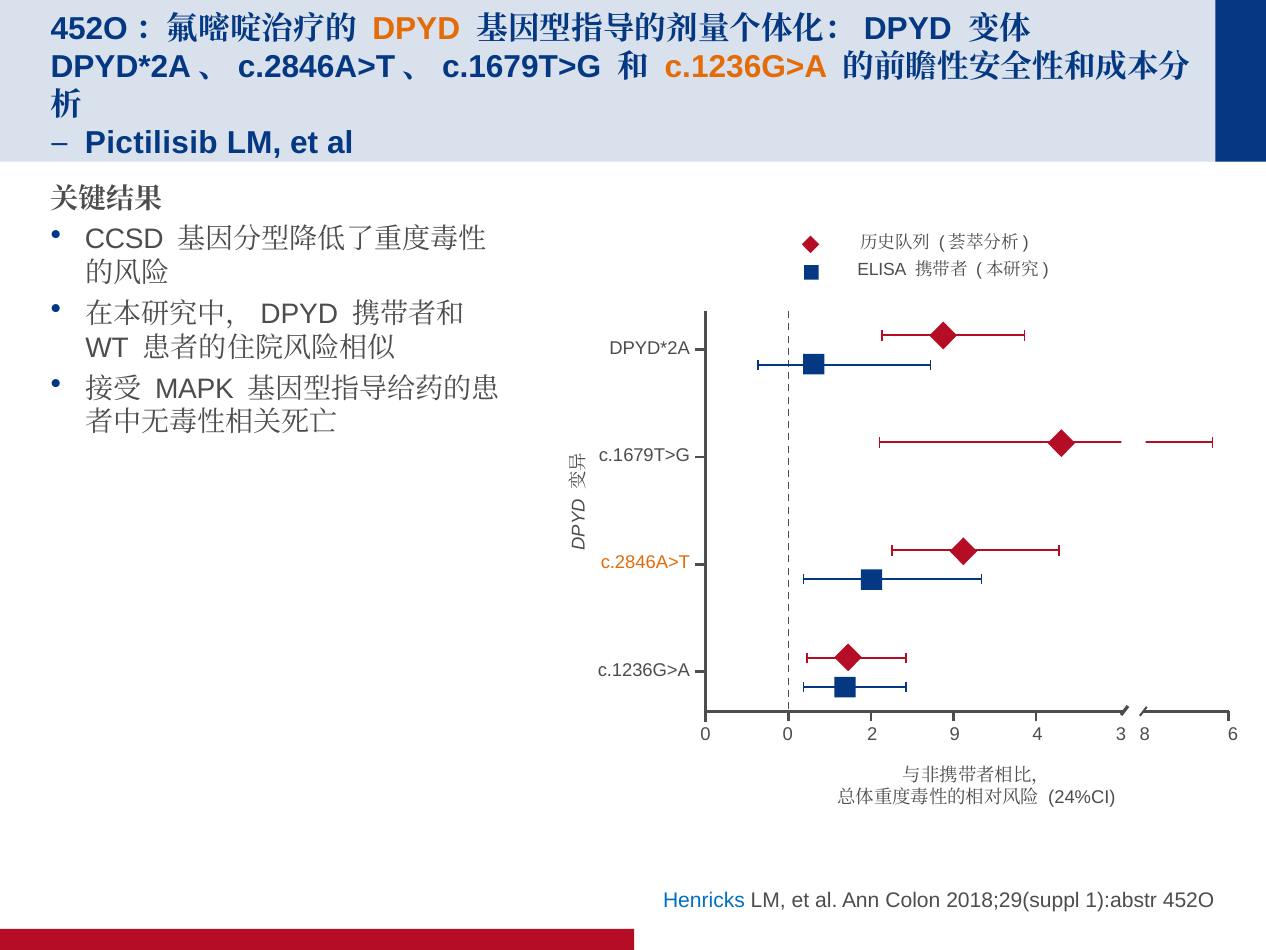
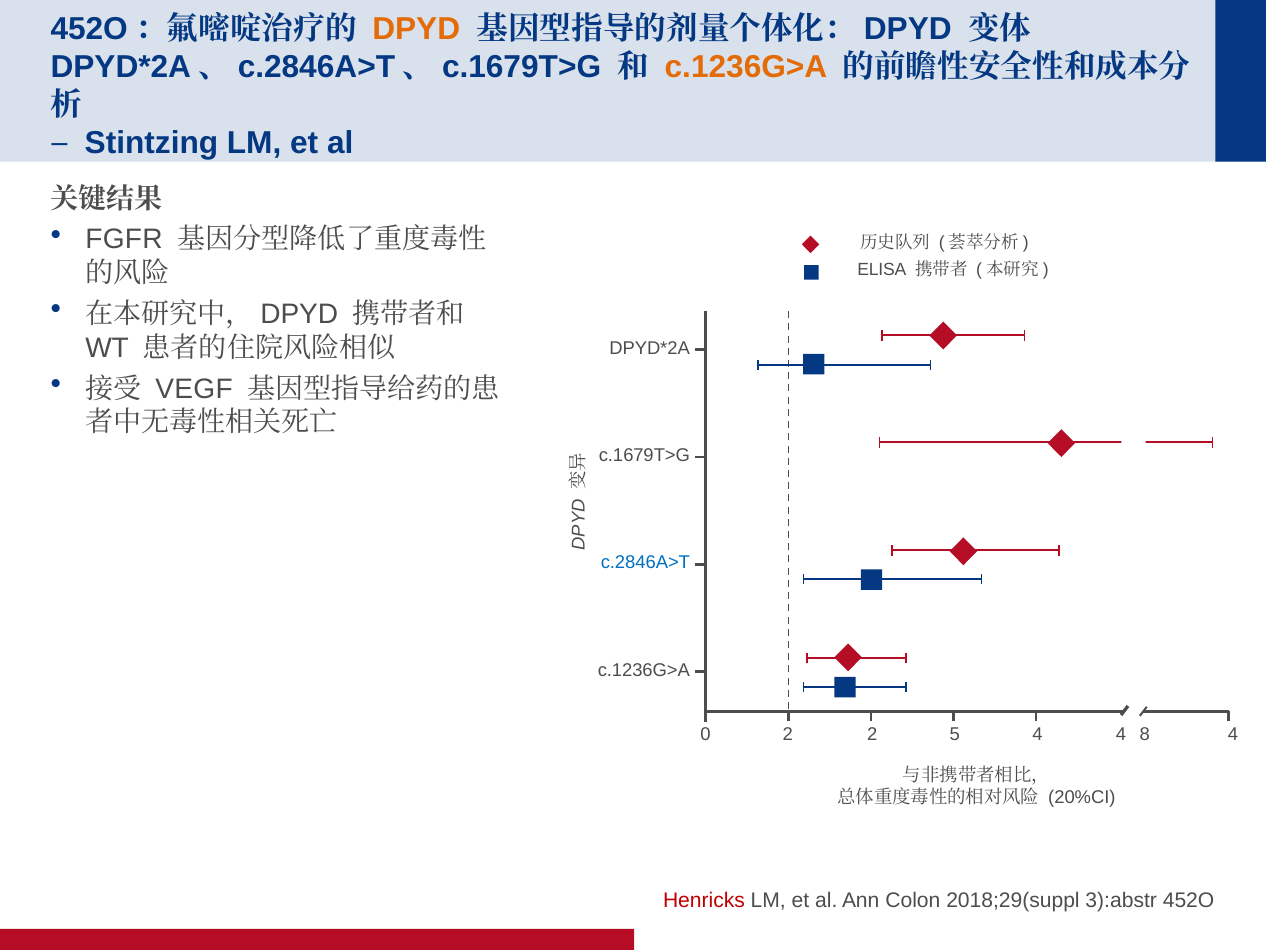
Pictilisib: Pictilisib -> Stintzing
CCSD: CCSD -> FGFR
MAPK: MAPK -> VEGF
c.2846A>T colour: orange -> blue
0 0: 0 -> 2
9: 9 -> 5
4 3: 3 -> 4
8 6: 6 -> 4
24%CI: 24%CI -> 20%CI
Henricks colour: blue -> red
1):abstr: 1):abstr -> 3):abstr
